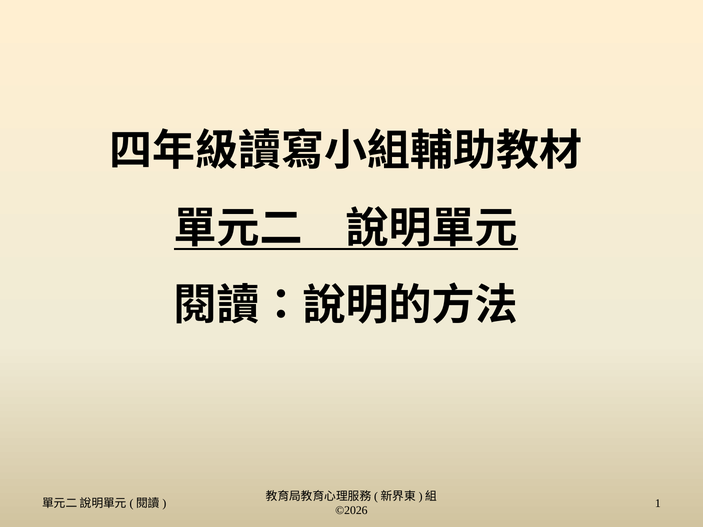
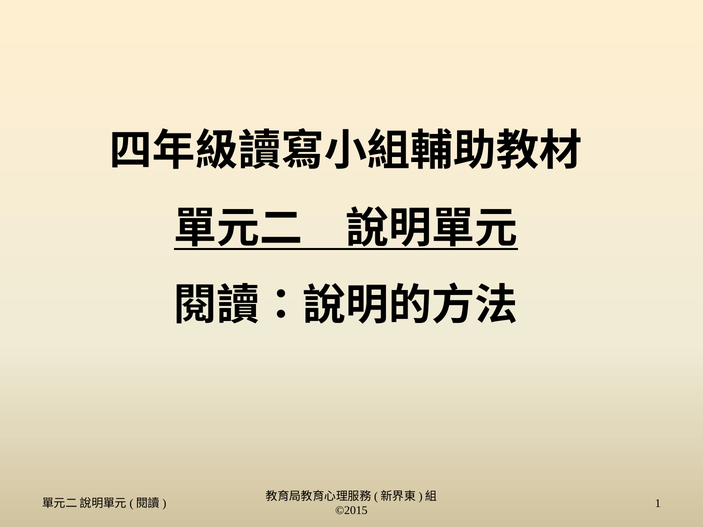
©2026: ©2026 -> ©2015
